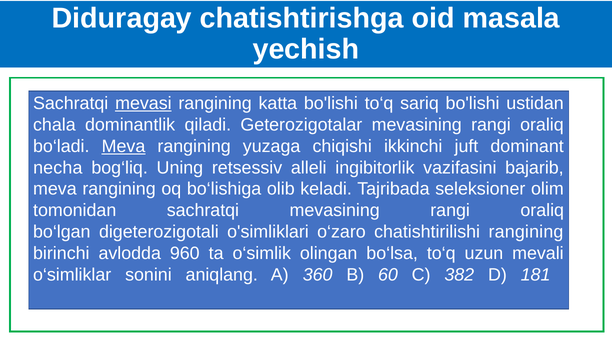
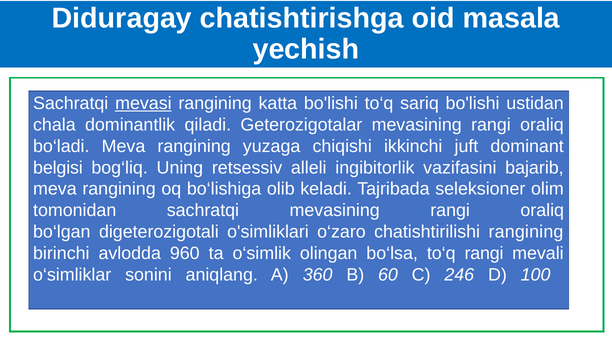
Meva at (124, 146) underline: present -> none
necha: necha -> belgisi
to‘q uzun: uzun -> rangi
382: 382 -> 246
181: 181 -> 100
